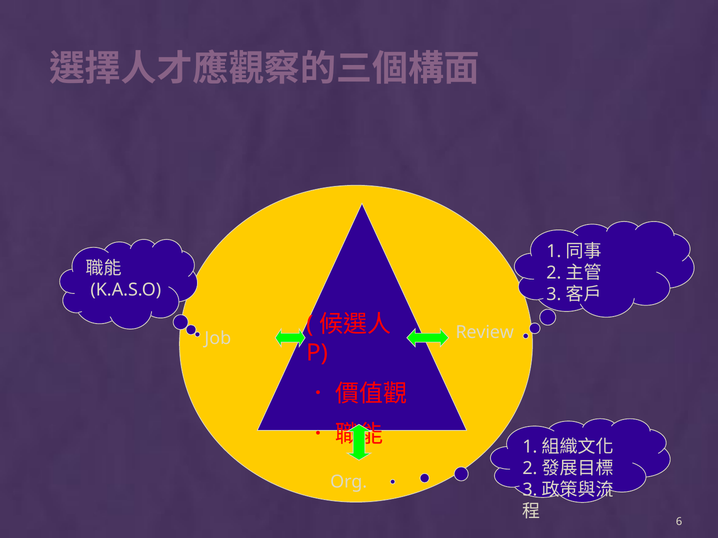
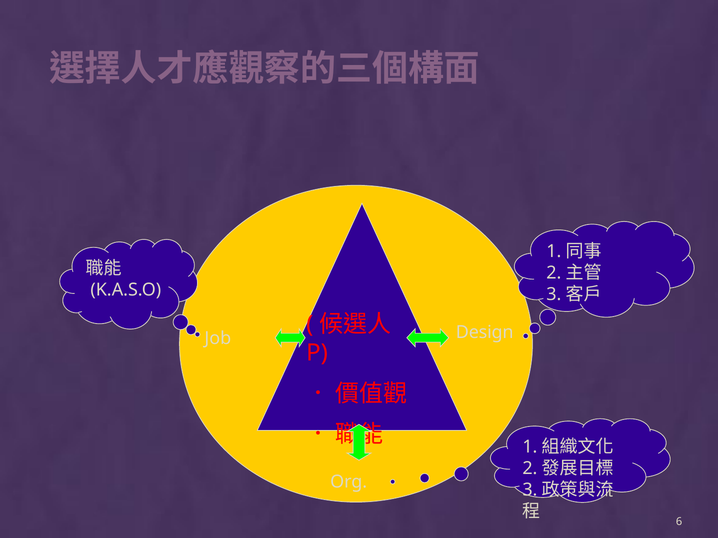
Review: Review -> Design
